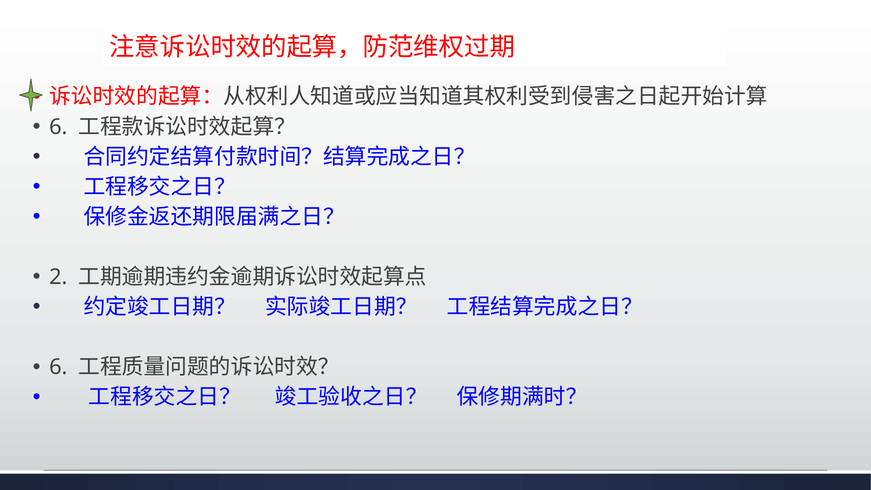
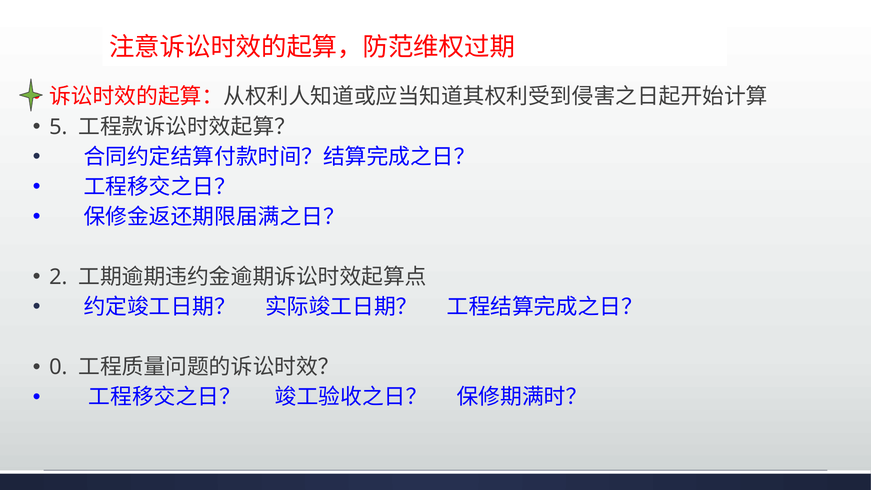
6 at (58, 127): 6 -> 5
6 at (58, 367): 6 -> 0
